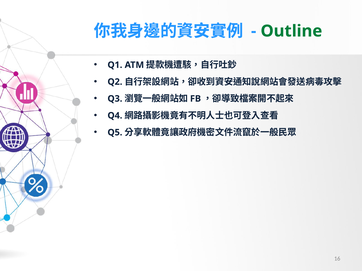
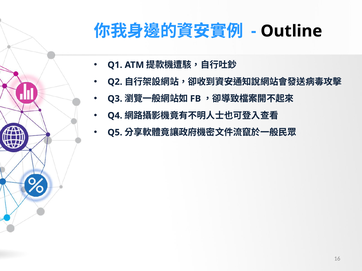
Outline colour: green -> black
